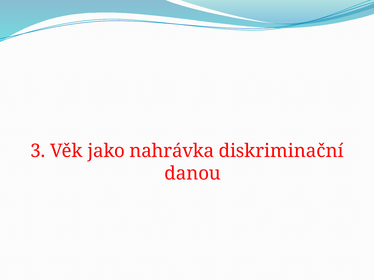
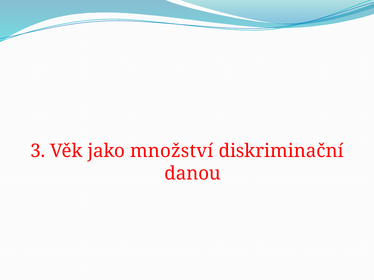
nahrávka: nahrávka -> množství
